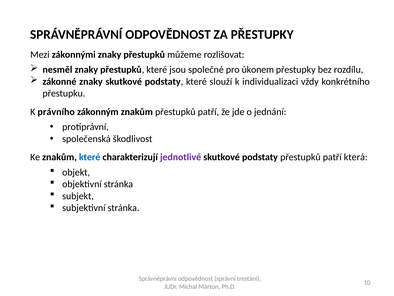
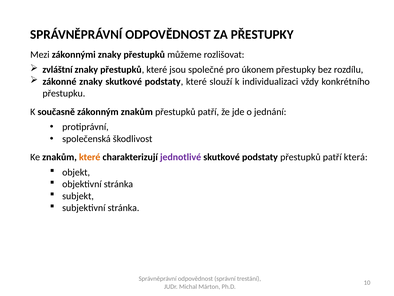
nesměl: nesměl -> zvláštní
právního: právního -> současně
které at (90, 157) colour: blue -> orange
